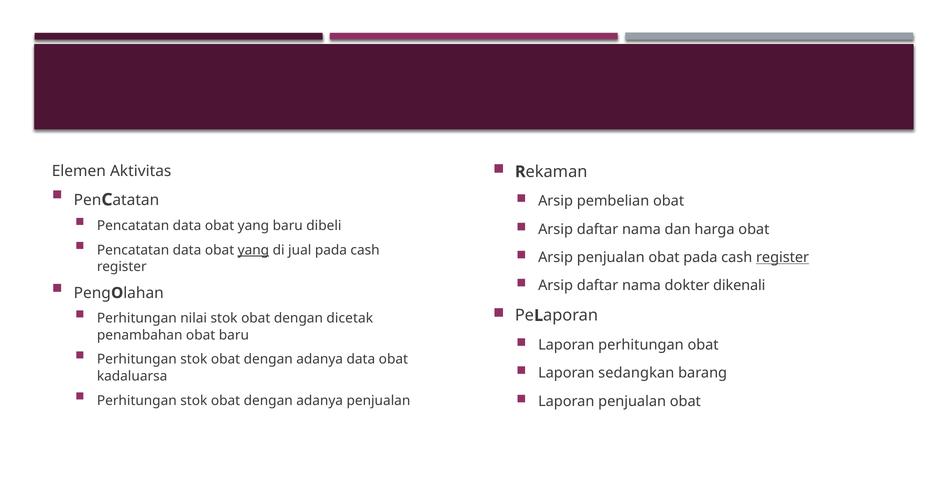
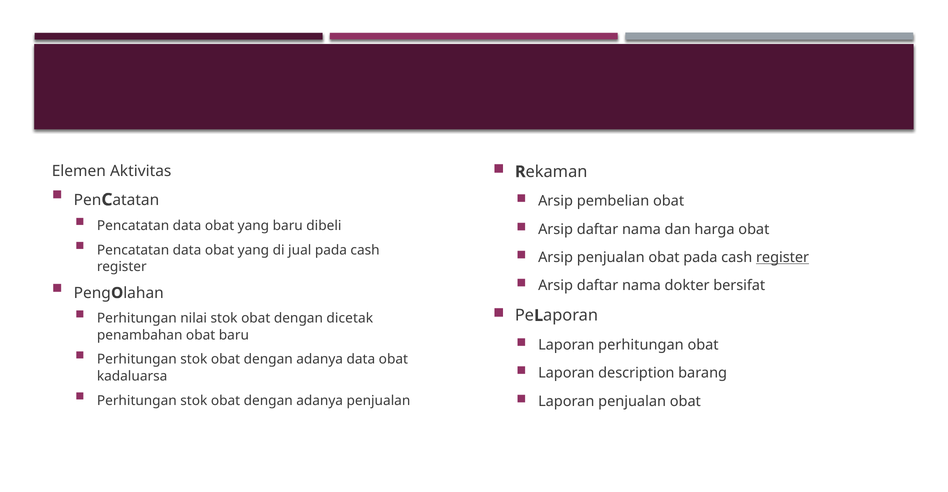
yang at (253, 250) underline: present -> none
dikenali: dikenali -> bersifat
sedangkan: sedangkan -> description
